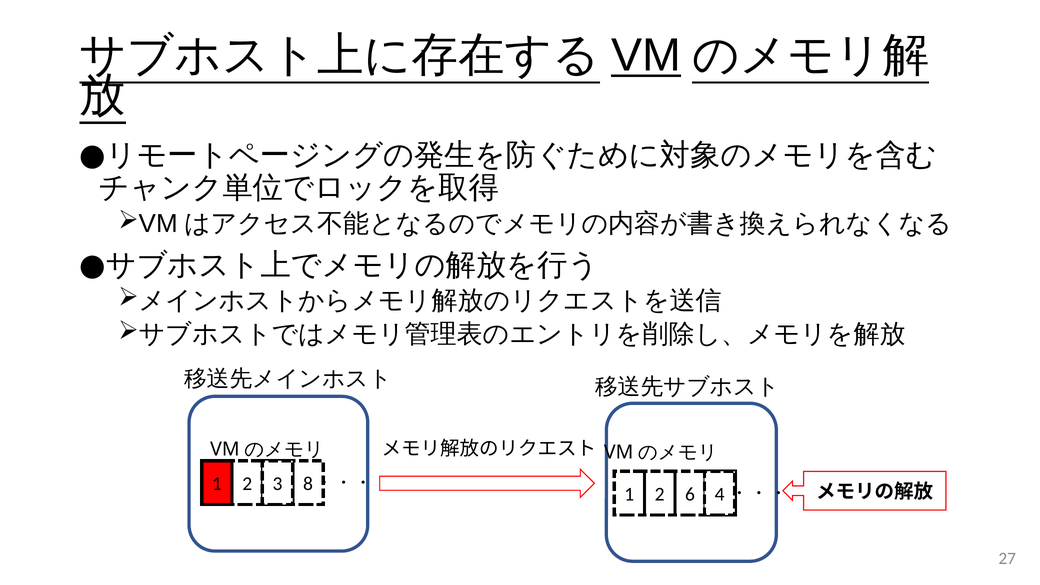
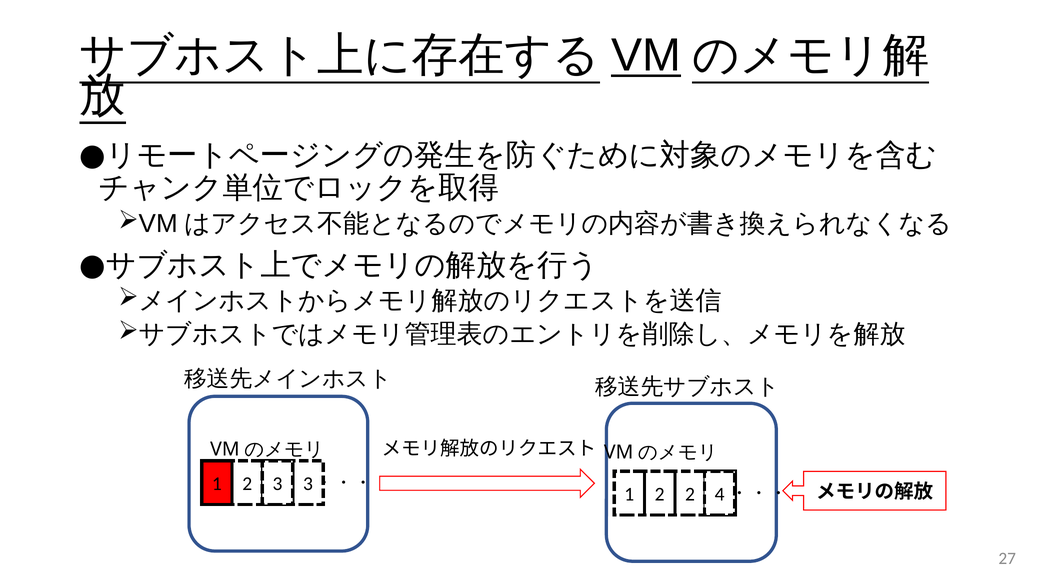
1 2 8: 8 -> 3
2 6: 6 -> 2
